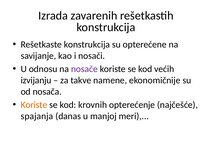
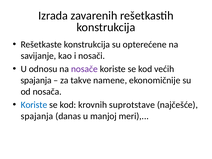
izvijanju at (36, 80): izvijanju -> spajanja
Koriste at (34, 105) colour: orange -> blue
opterećenje: opterećenje -> suprotstave
